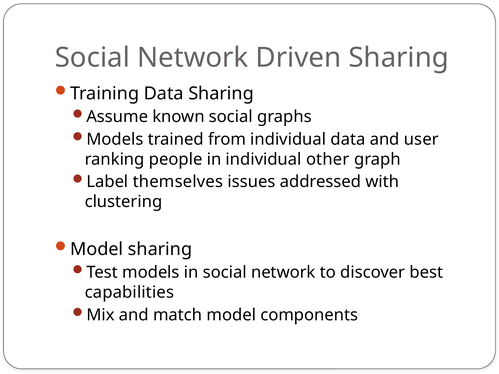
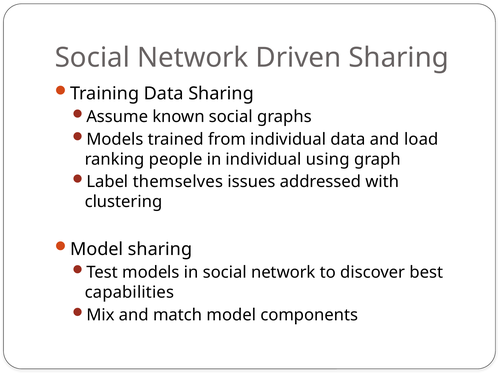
user: user -> load
other: other -> using
